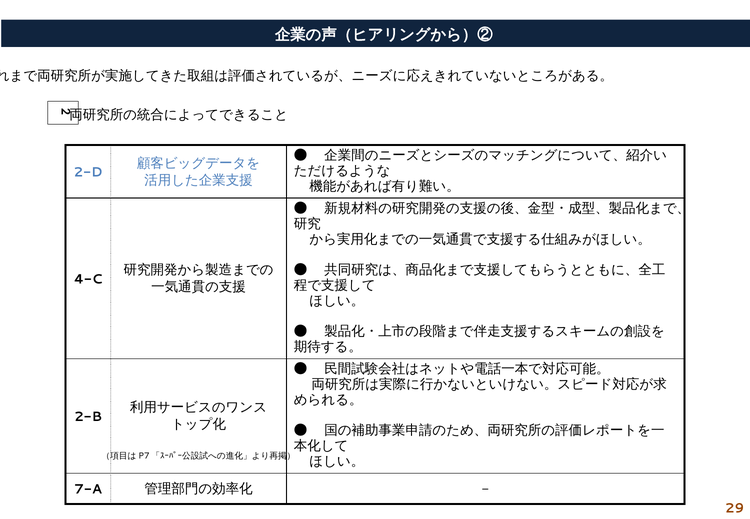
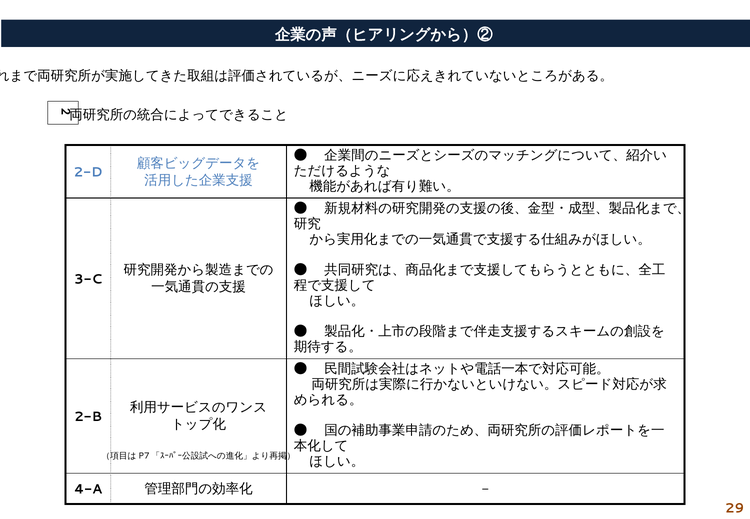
4-C: 4-C -> 3-C
7-A: 7-A -> 4-A
